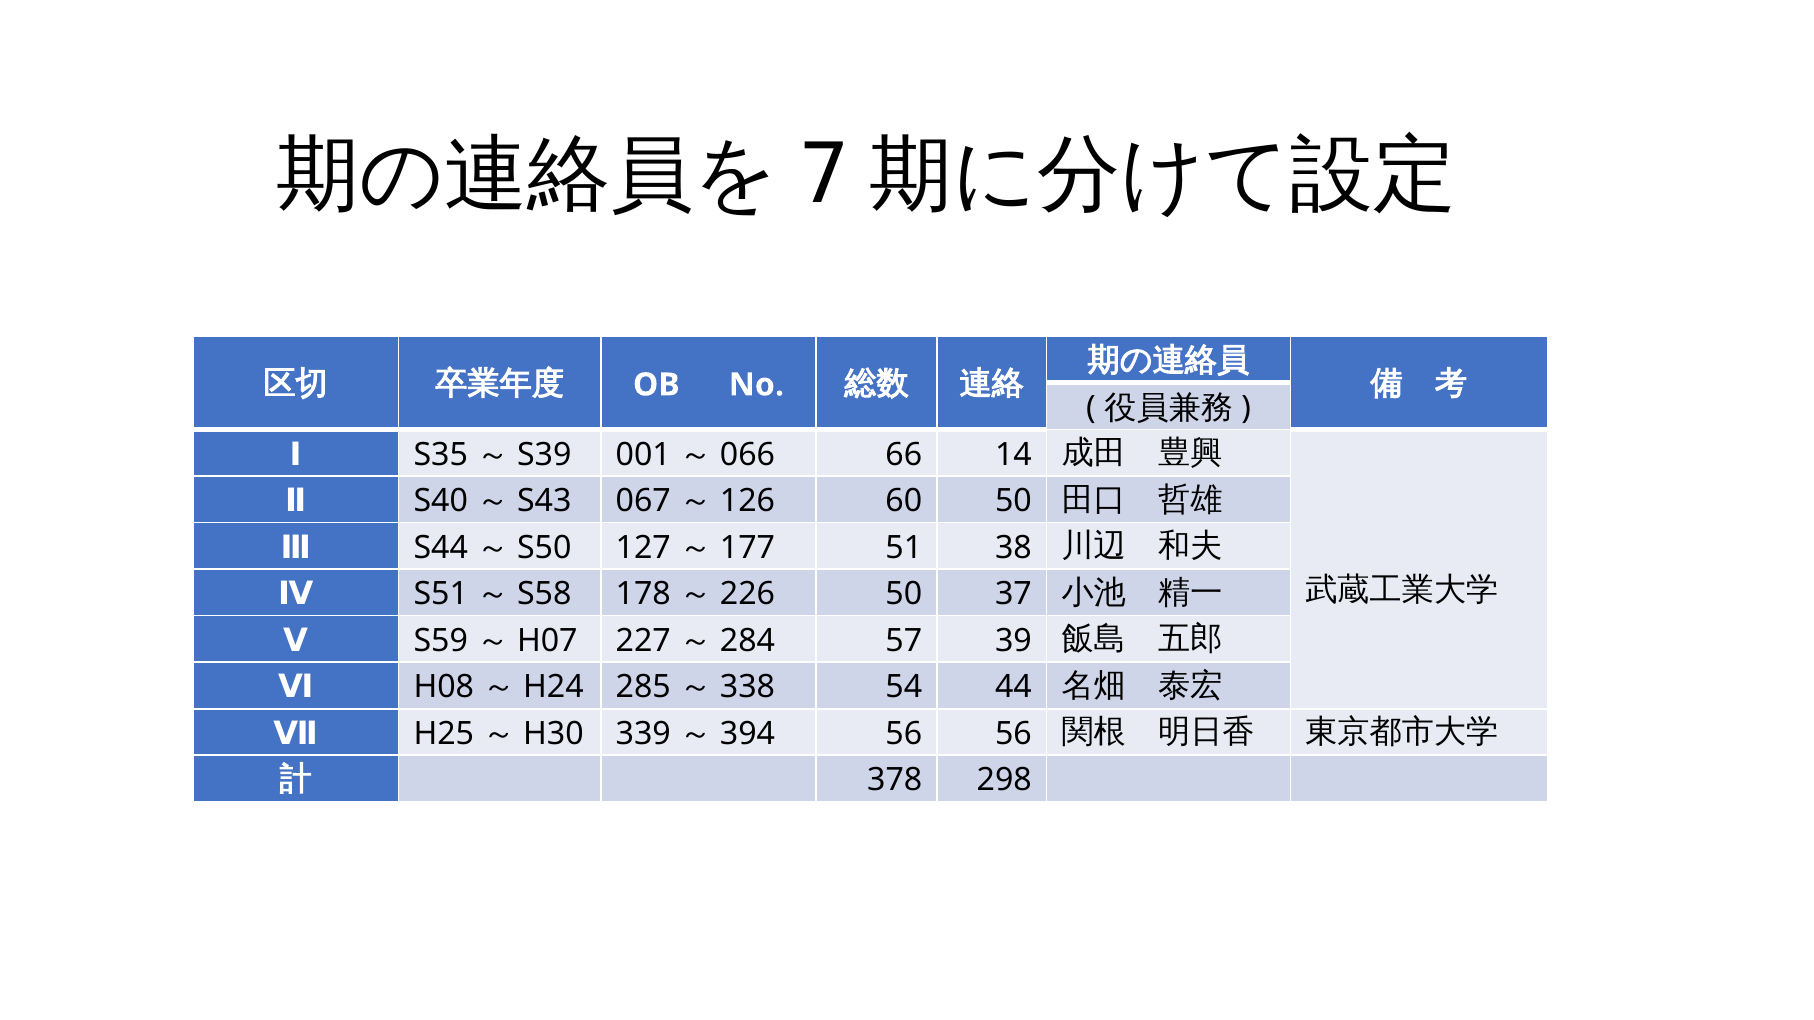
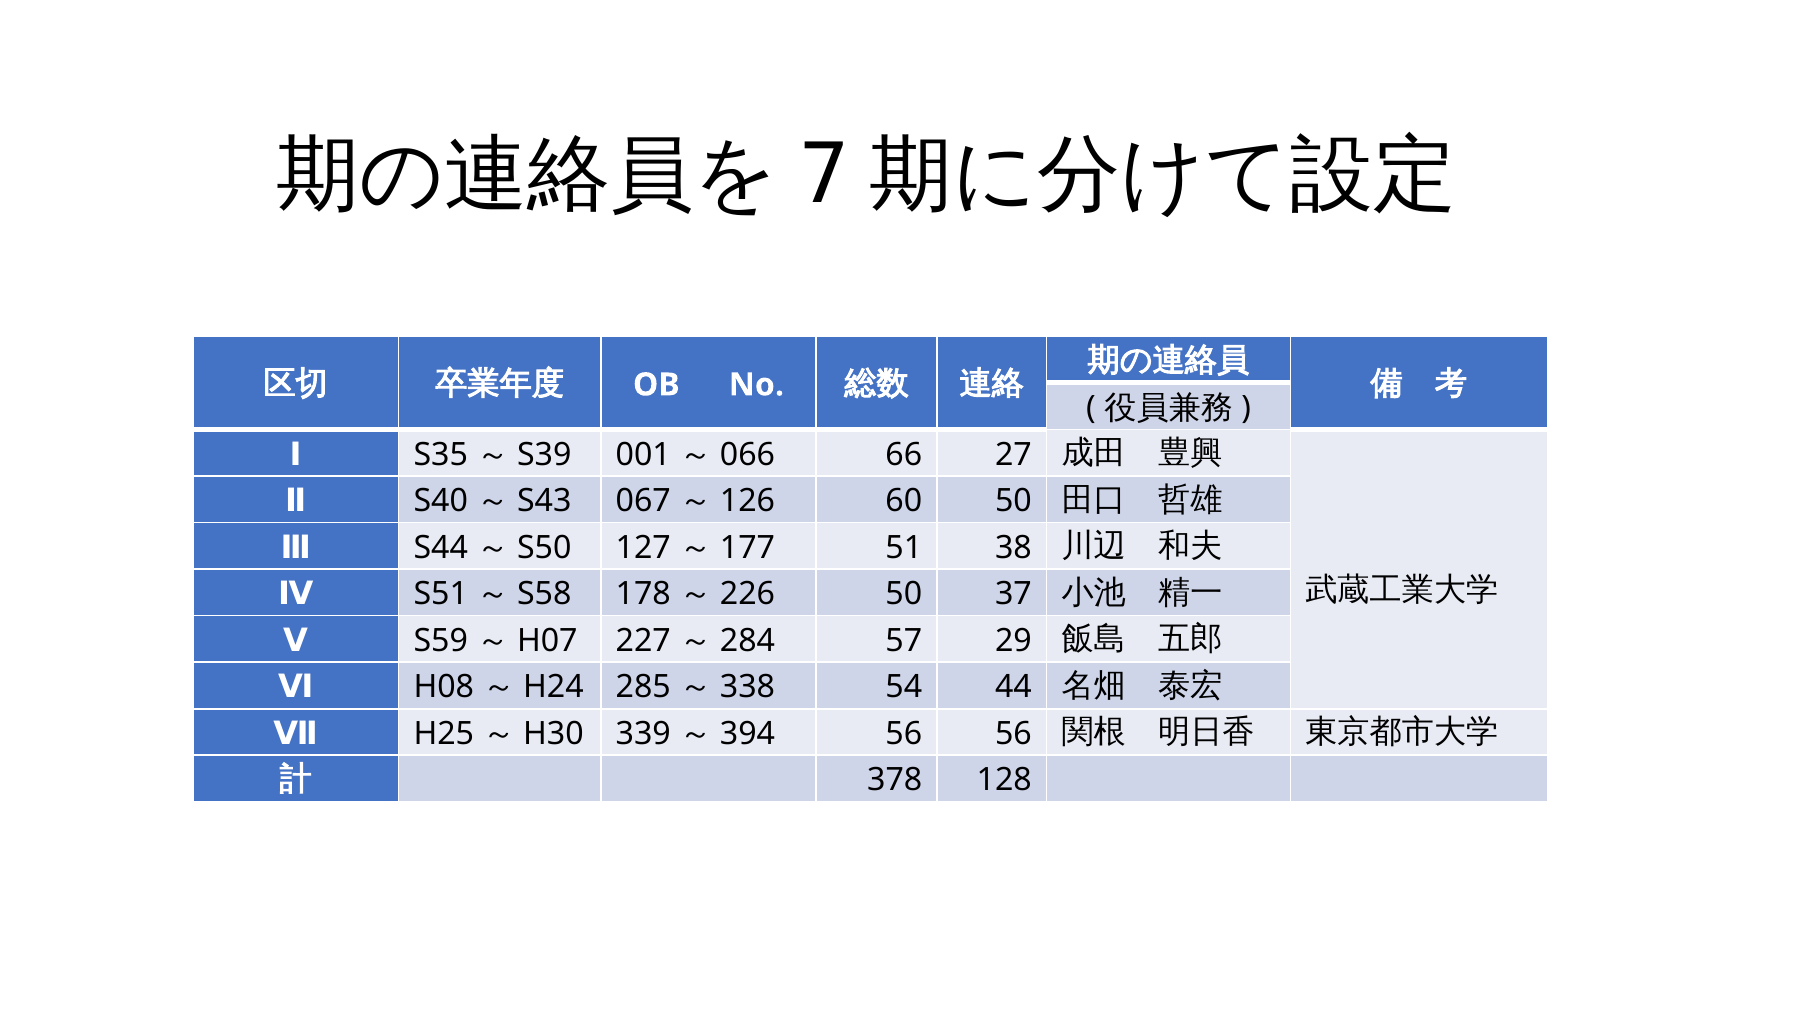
14: 14 -> 27
39: 39 -> 29
298: 298 -> 128
